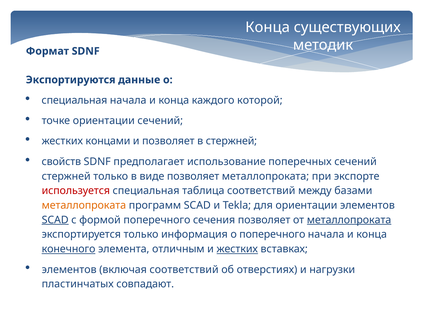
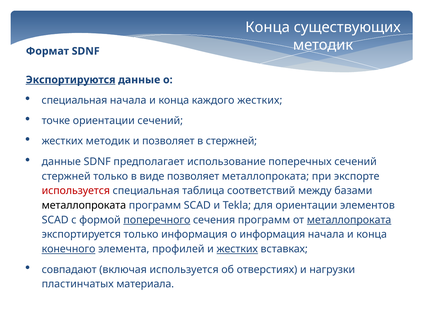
Экспортируются underline: none -> present
каждого которой: которой -> жестких
жестких концами: концами -> методик
свойств at (61, 162): свойств -> данные
металлопроката at (84, 206) colour: orange -> black
SCAD at (55, 220) underline: present -> none
поперечного at (157, 220) underline: none -> present
сечения позволяет: позволяет -> программ
о поперечного: поперечного -> информация
отличным: отличным -> профилей
элементов at (69, 270): элементов -> совпадают
включая соответствий: соответствий -> используется
совпадают: совпадают -> материала
